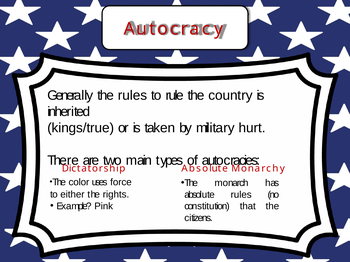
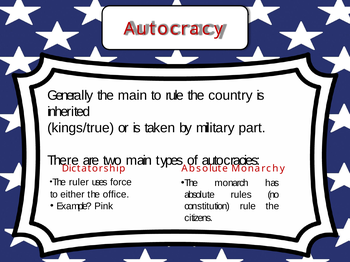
the rules: rules -> main
hurt: hurt -> part
color: color -> ruler
rights: rights -> office
constitution that: that -> rule
